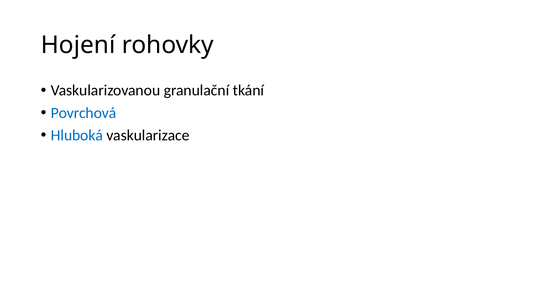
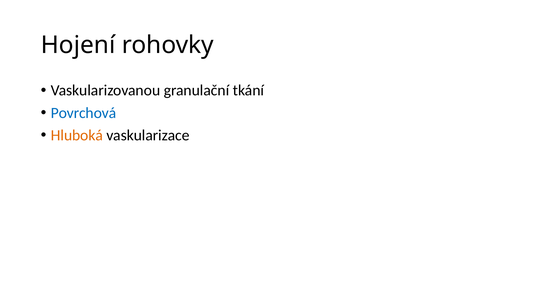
Hluboká colour: blue -> orange
